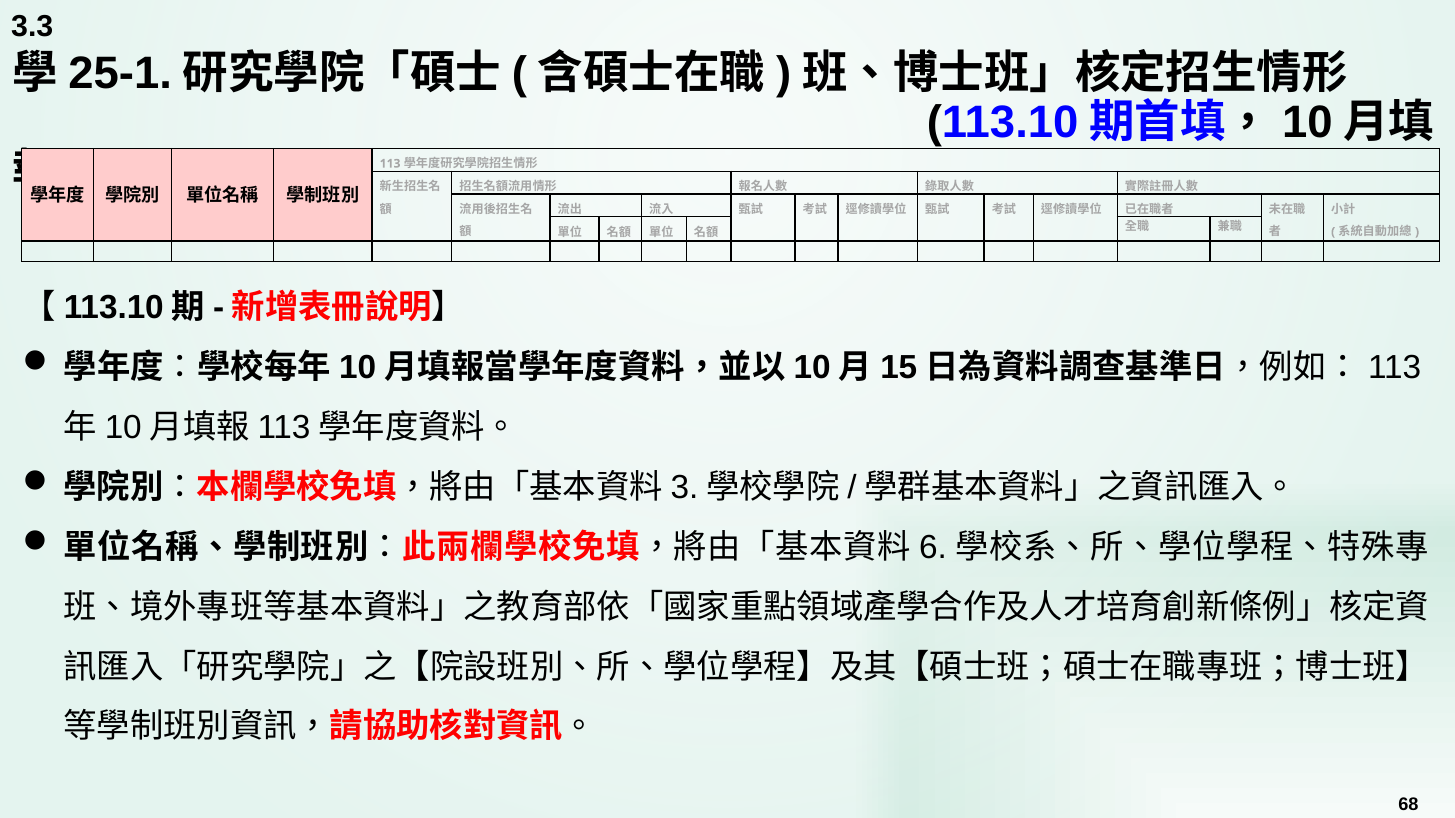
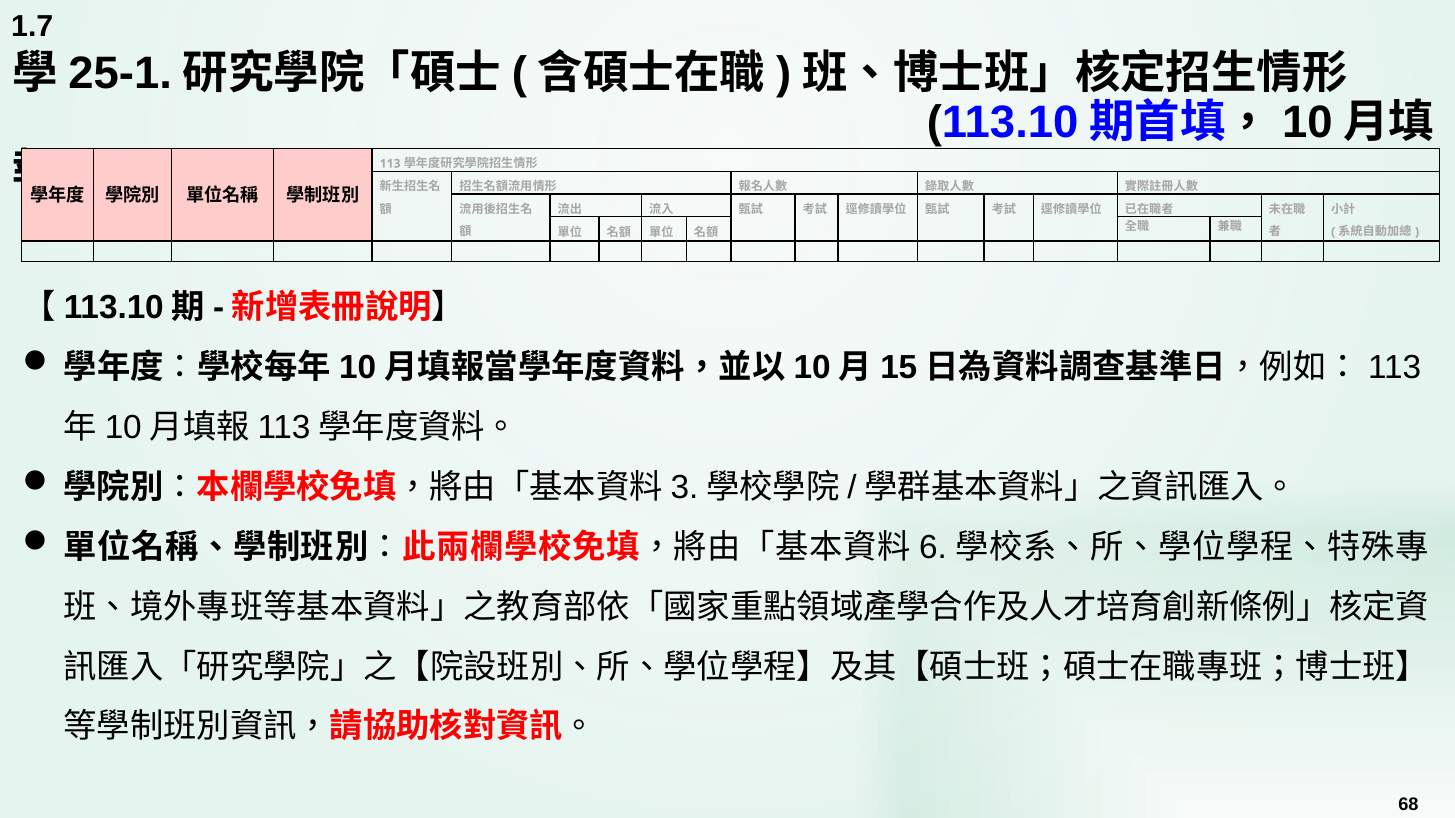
3.3: 3.3 -> 1.7
